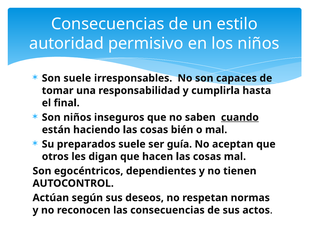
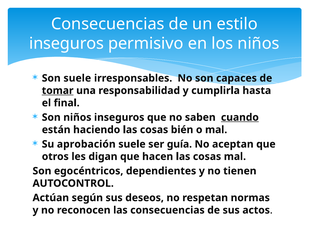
autoridad at (67, 44): autoridad -> inseguros
tomar underline: none -> present
preparados: preparados -> aprobación
